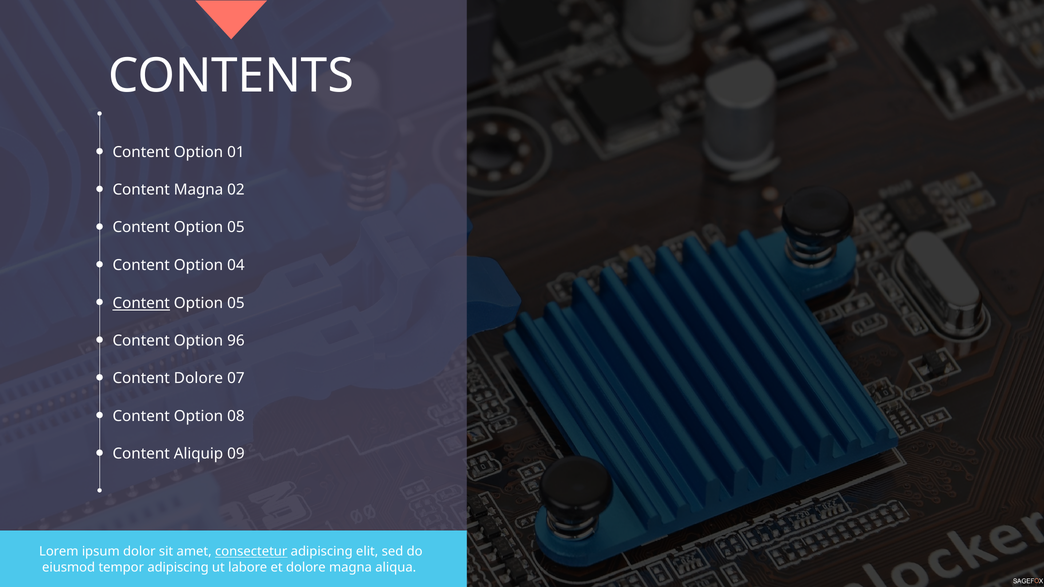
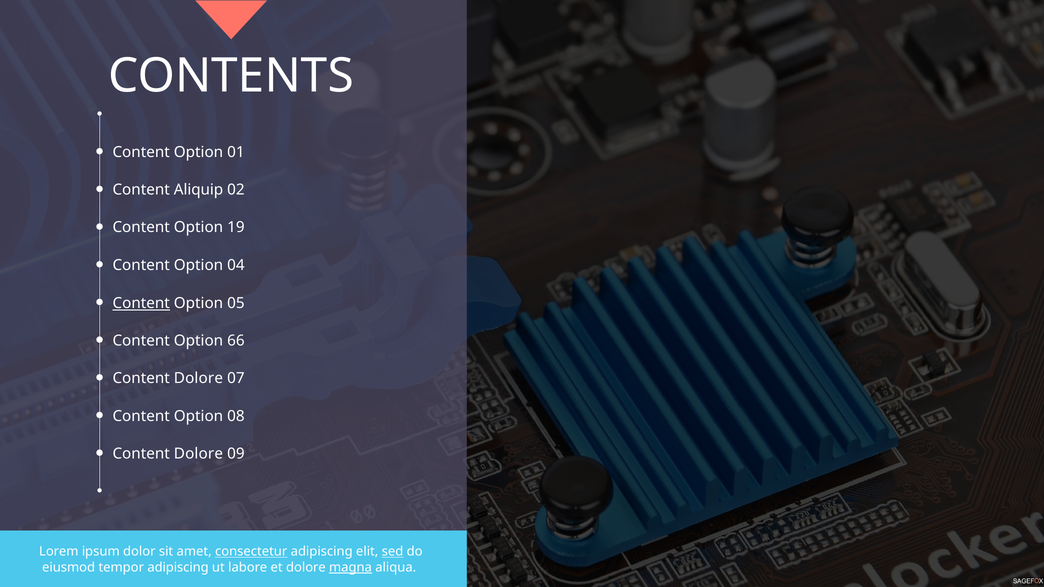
Content Magna: Magna -> Aliquip
05 at (236, 228): 05 -> 19
96: 96 -> 66
Aliquip at (199, 454): Aliquip -> Dolore
sed underline: none -> present
magna at (350, 567) underline: none -> present
